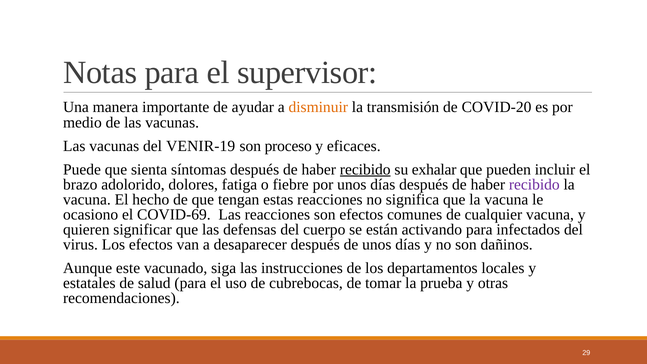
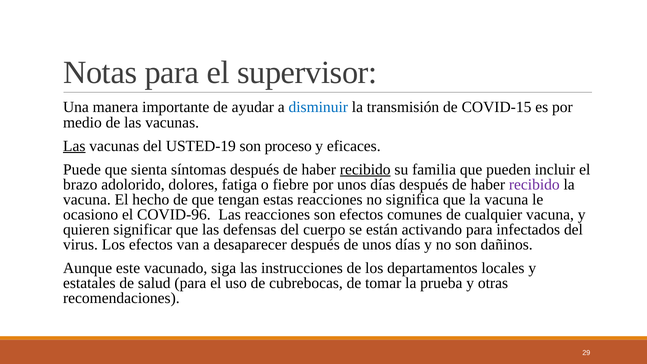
disminuir colour: orange -> blue
COVID-20: COVID-20 -> COVID-15
Las at (74, 146) underline: none -> present
VENIR-19: VENIR-19 -> USTED-19
exhalar: exhalar -> familia
COVID-69: COVID-69 -> COVID-96
